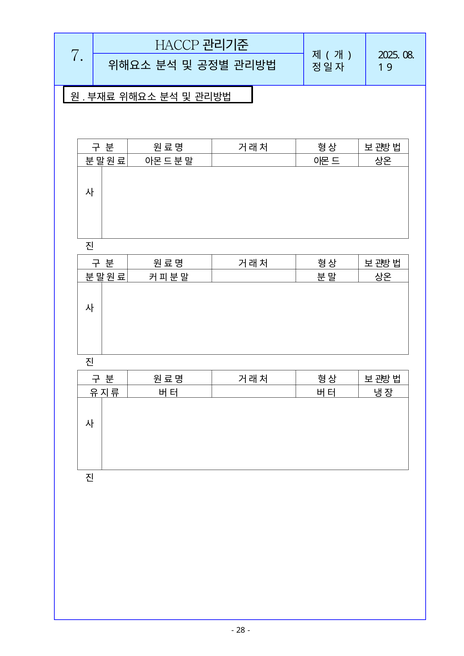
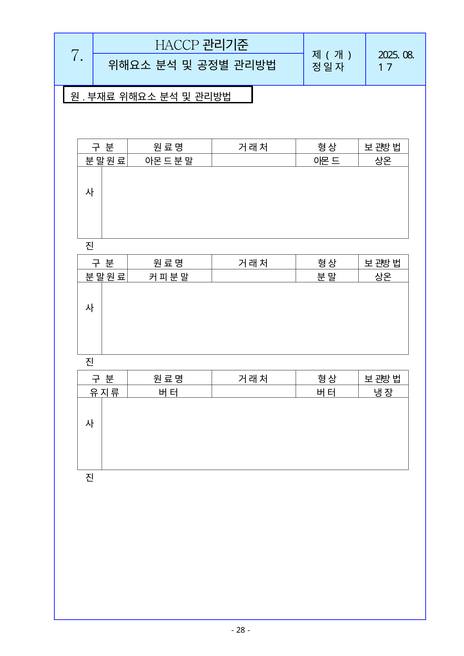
1 9: 9 -> 7
